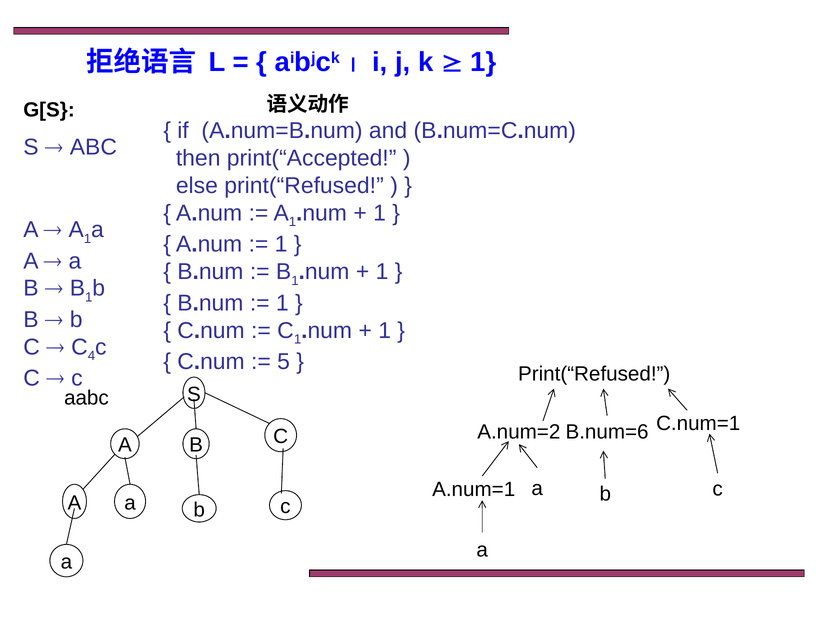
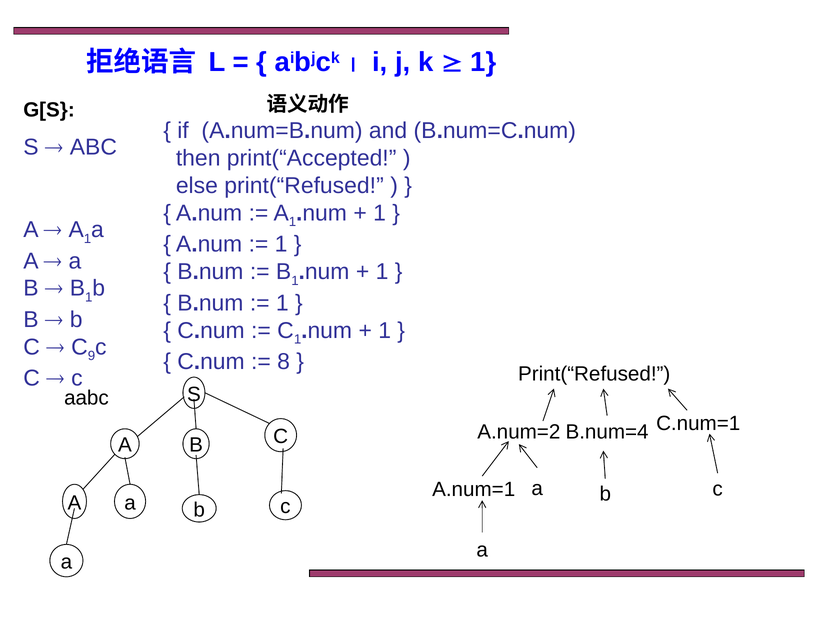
4: 4 -> 9
5: 5 -> 8
B.num=6: B.num=6 -> B.num=4
